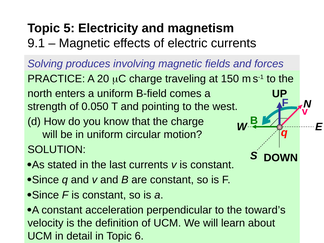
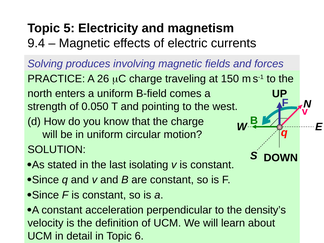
9.1: 9.1 -> 9.4
20: 20 -> 26
last currents: currents -> isolating
toward’s: toward’s -> density’s
